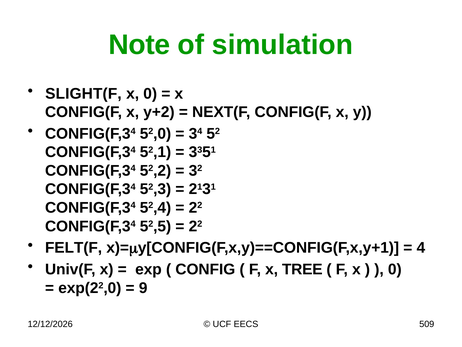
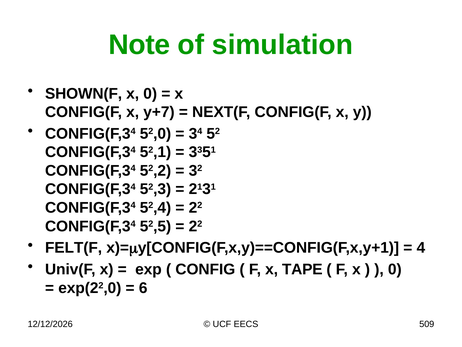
SLIGHT(F: SLIGHT(F -> SHOWN(F
y+2: y+2 -> y+7
TREE: TREE -> TAPE
9: 9 -> 6
